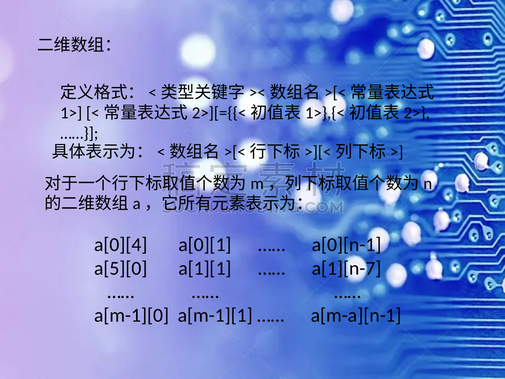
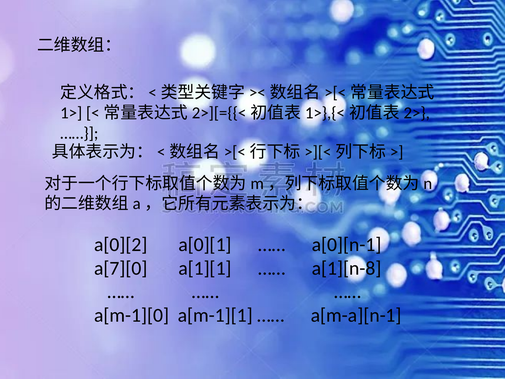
a[0][4: a[0][4 -> a[0][2
a[5][0: a[5][0 -> a[7][0
a[1][n-7: a[1][n-7 -> a[1][n-8
